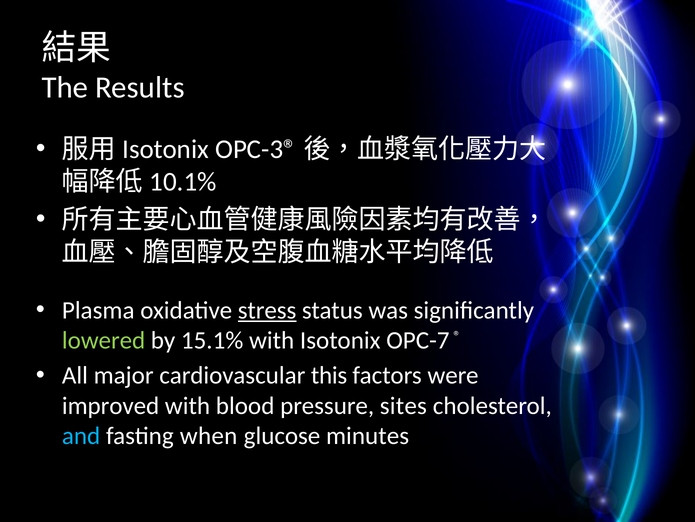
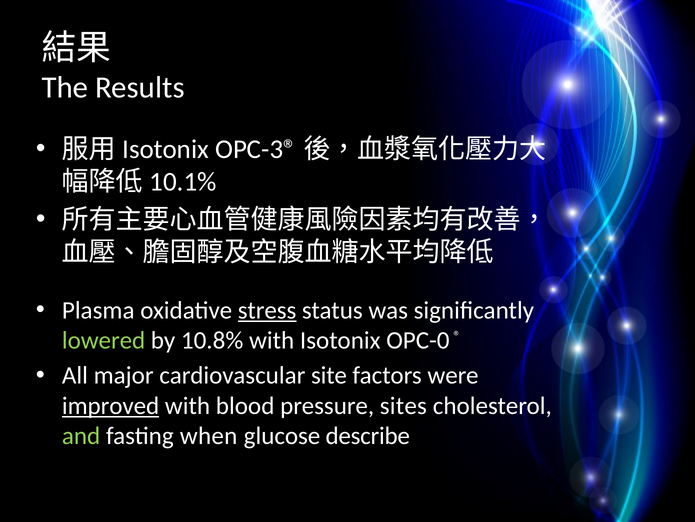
15.1%: 15.1% -> 10.8%
OPC-7: OPC-7 -> OPC-0
this: this -> site
improved underline: none -> present
and colour: light blue -> light green
minutes: minutes -> describe
